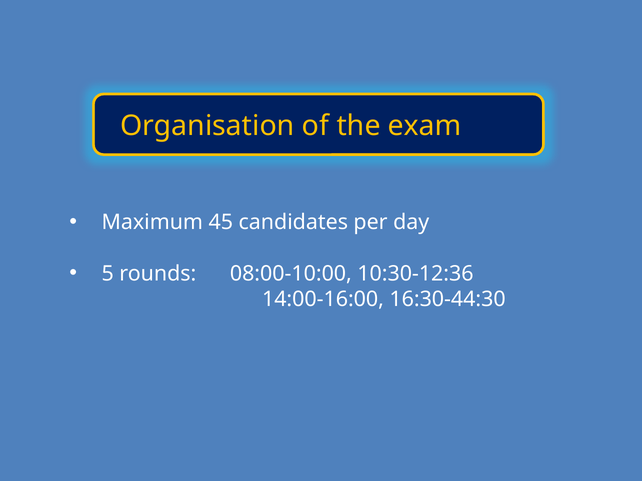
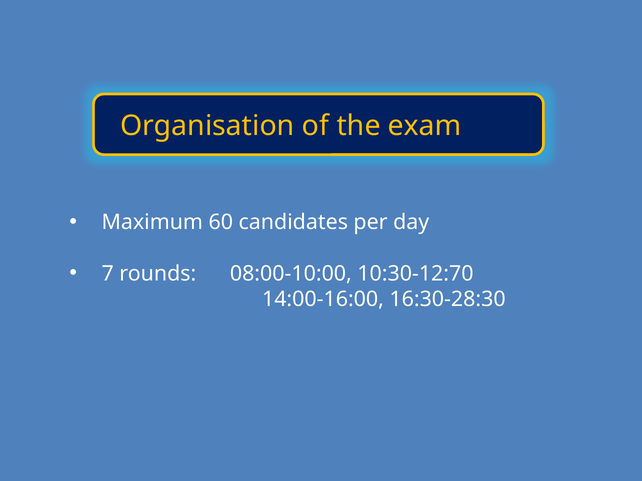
45: 45 -> 60
5: 5 -> 7
10:30-12:36: 10:30-12:36 -> 10:30-12:70
16:30-44:30: 16:30-44:30 -> 16:30-28:30
